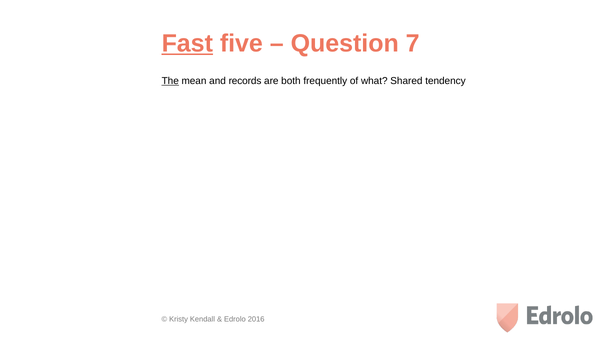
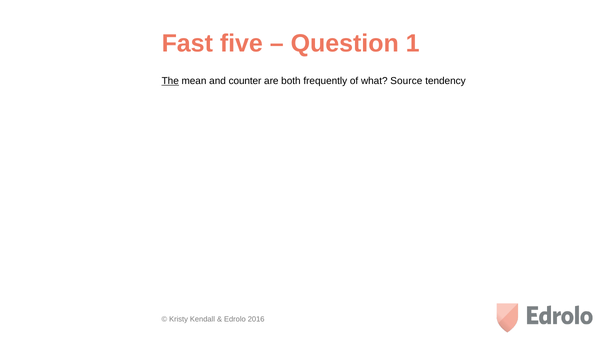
Fast underline: present -> none
7: 7 -> 1
records: records -> counter
Shared: Shared -> Source
